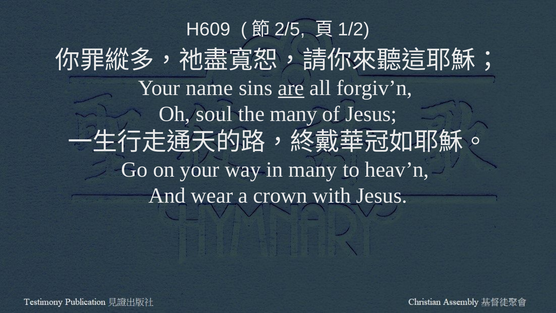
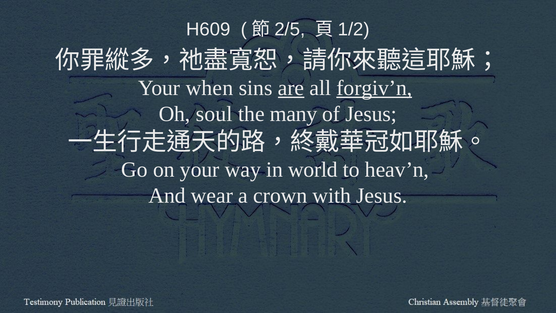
name: name -> when
forgiv’n underline: none -> present
in many: many -> world
